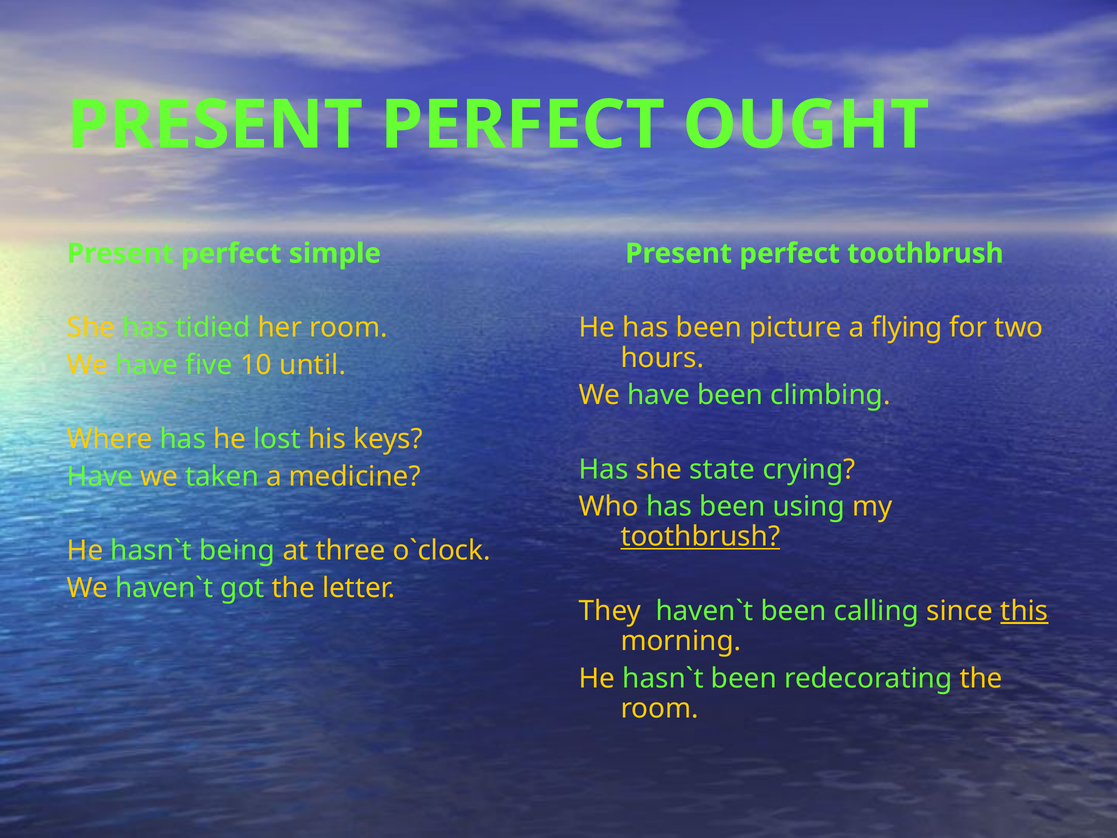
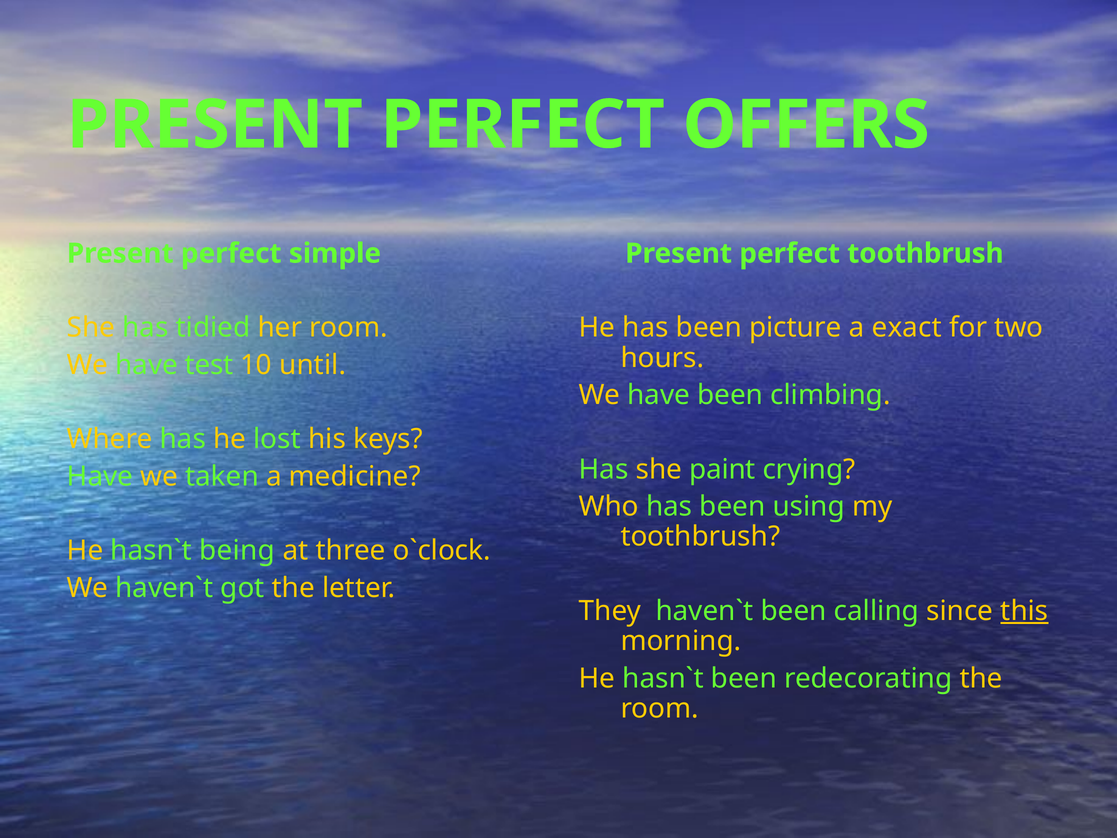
OUGHT: OUGHT -> OFFERS
flying: flying -> exact
five: five -> test
state: state -> paint
toothbrush at (700, 537) underline: present -> none
